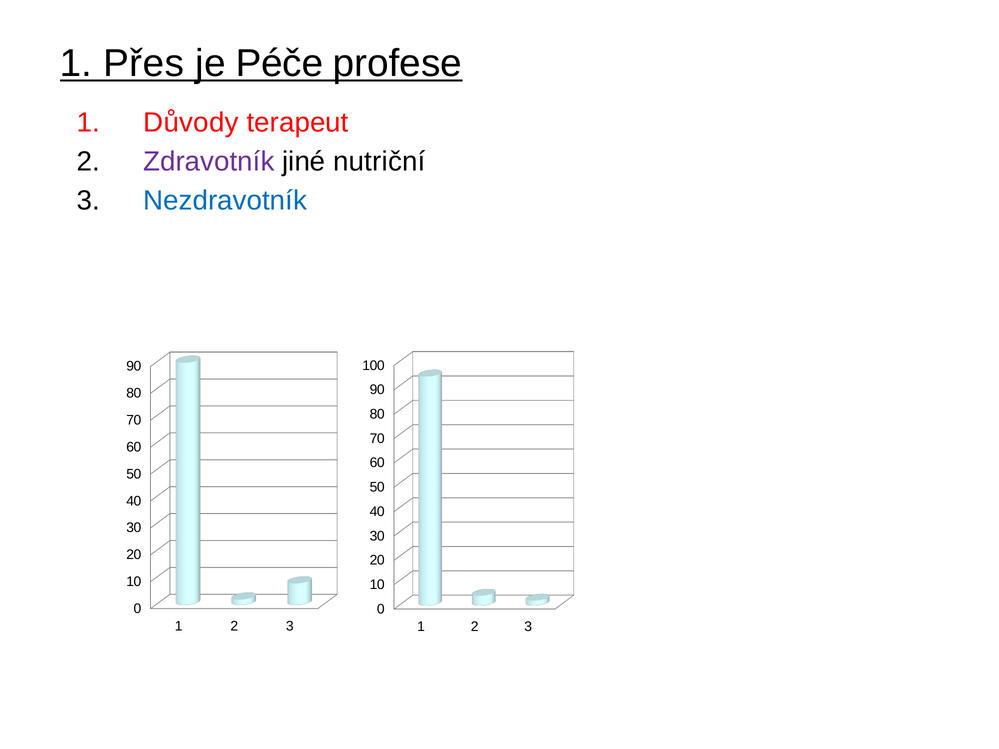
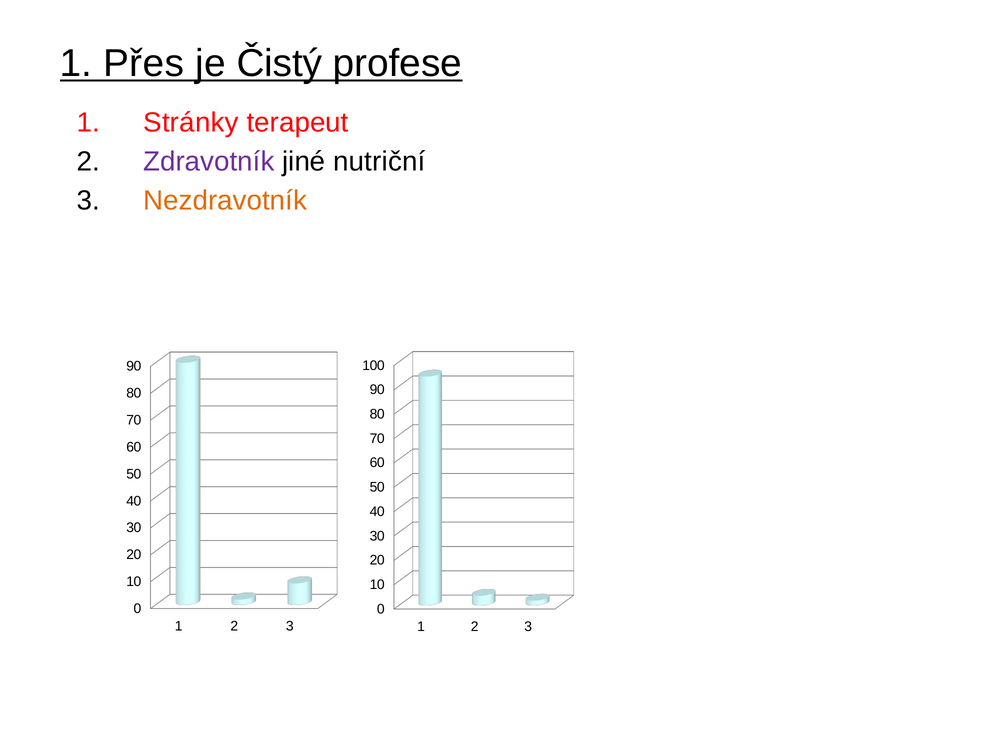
Péče: Péče -> Čistý
Důvody: Důvody -> Stránky
Nezdravotník colour: blue -> orange
